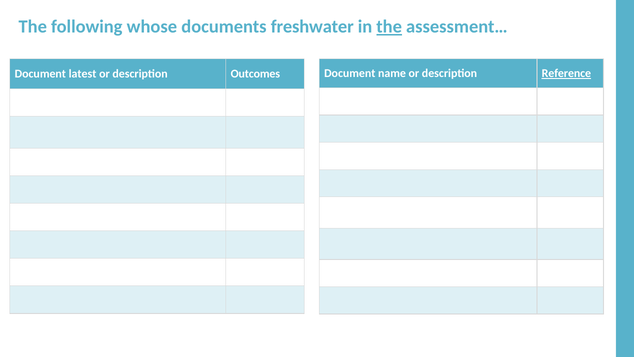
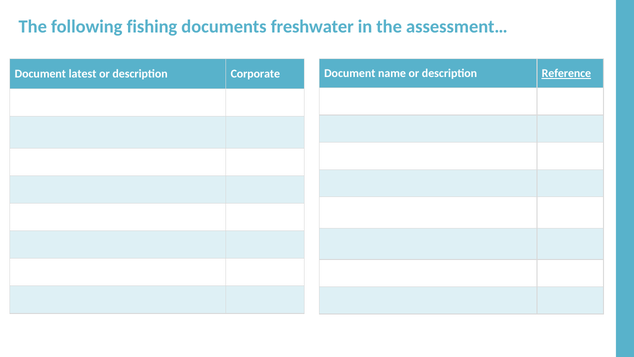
whose: whose -> fishing
the at (389, 27) underline: present -> none
Outcomes: Outcomes -> Corporate
